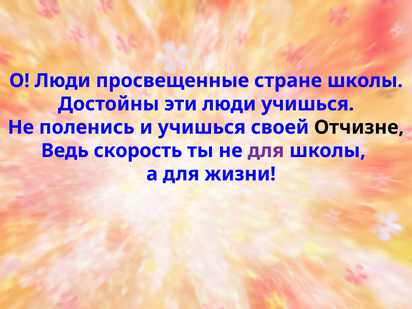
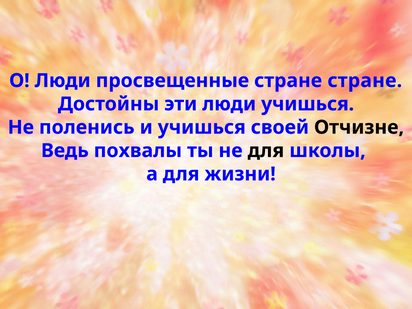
стране школы: школы -> стране
скорость: скорость -> похвалы
для at (266, 151) colour: purple -> black
